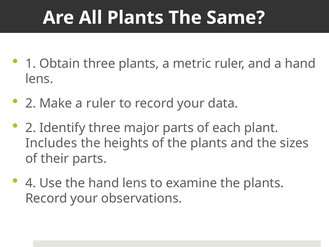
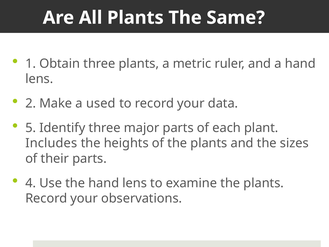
a ruler: ruler -> used
2 at (31, 128): 2 -> 5
